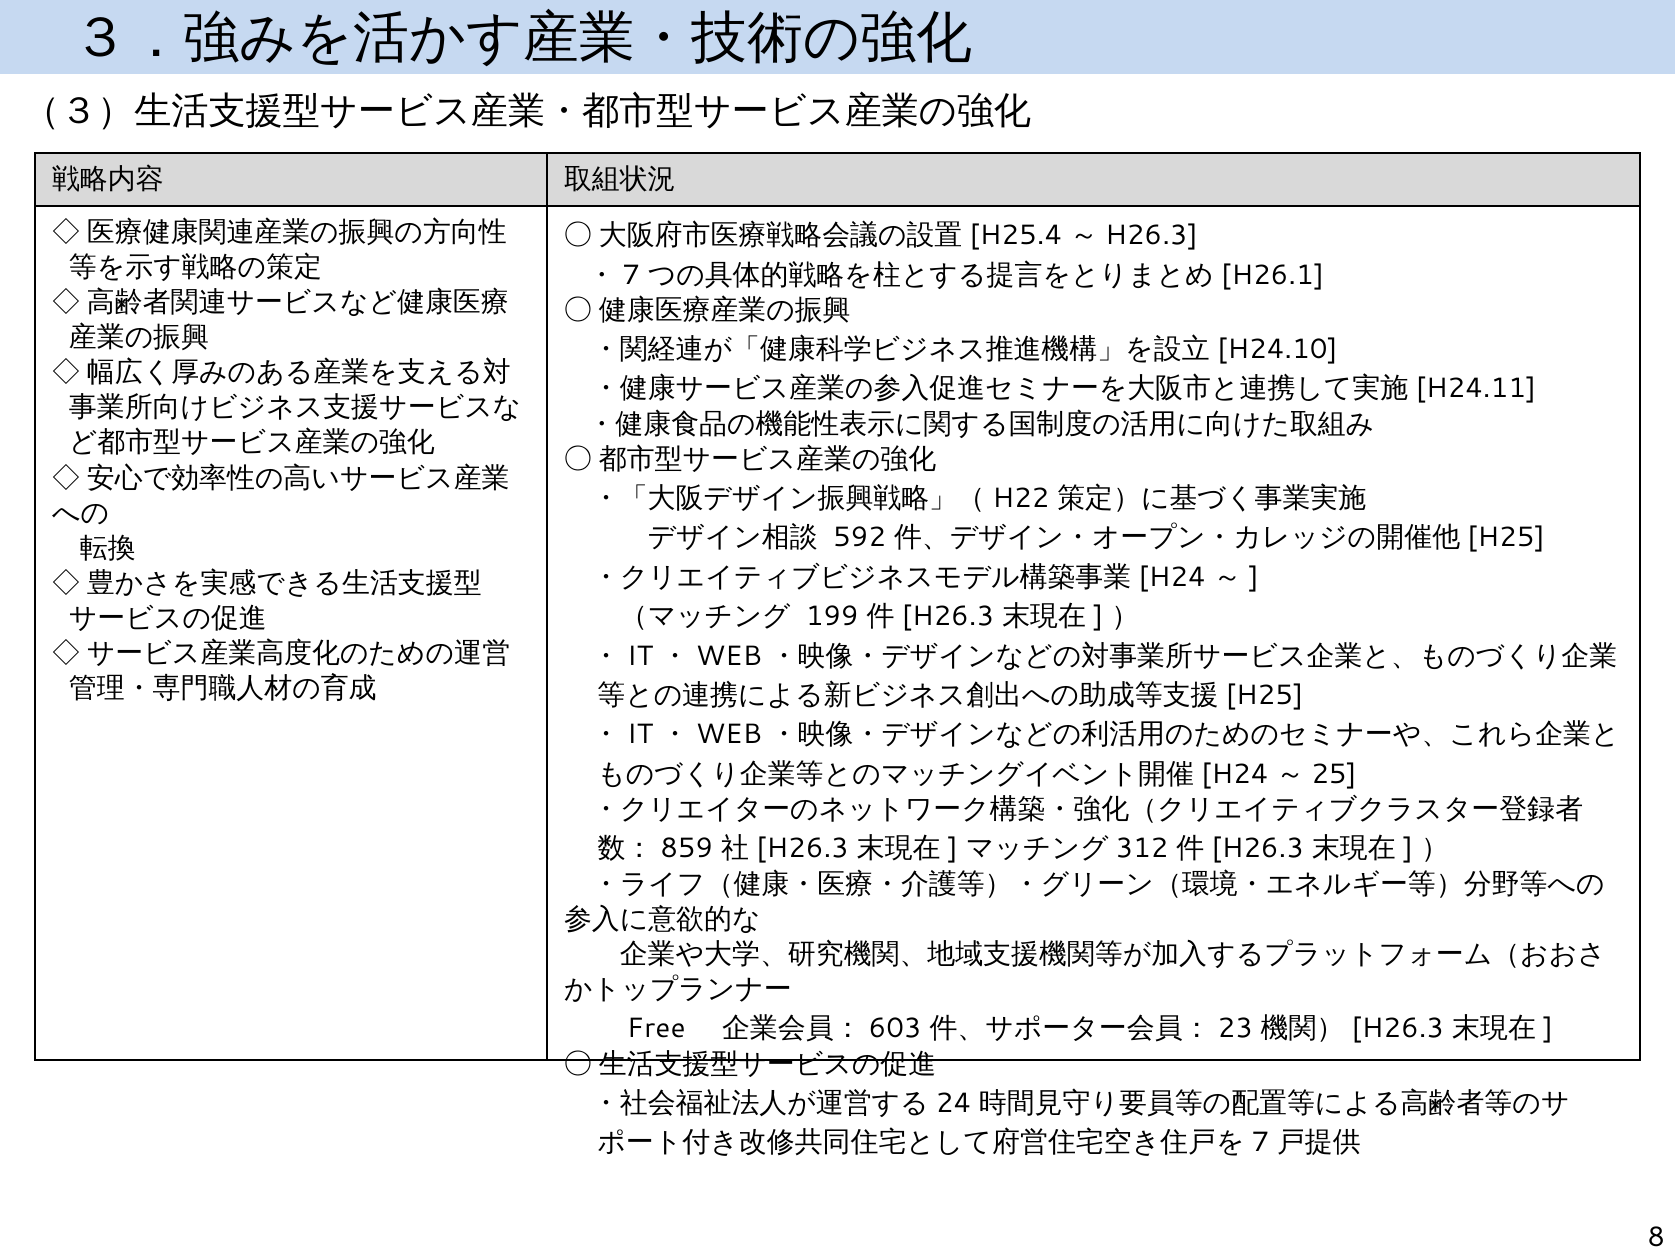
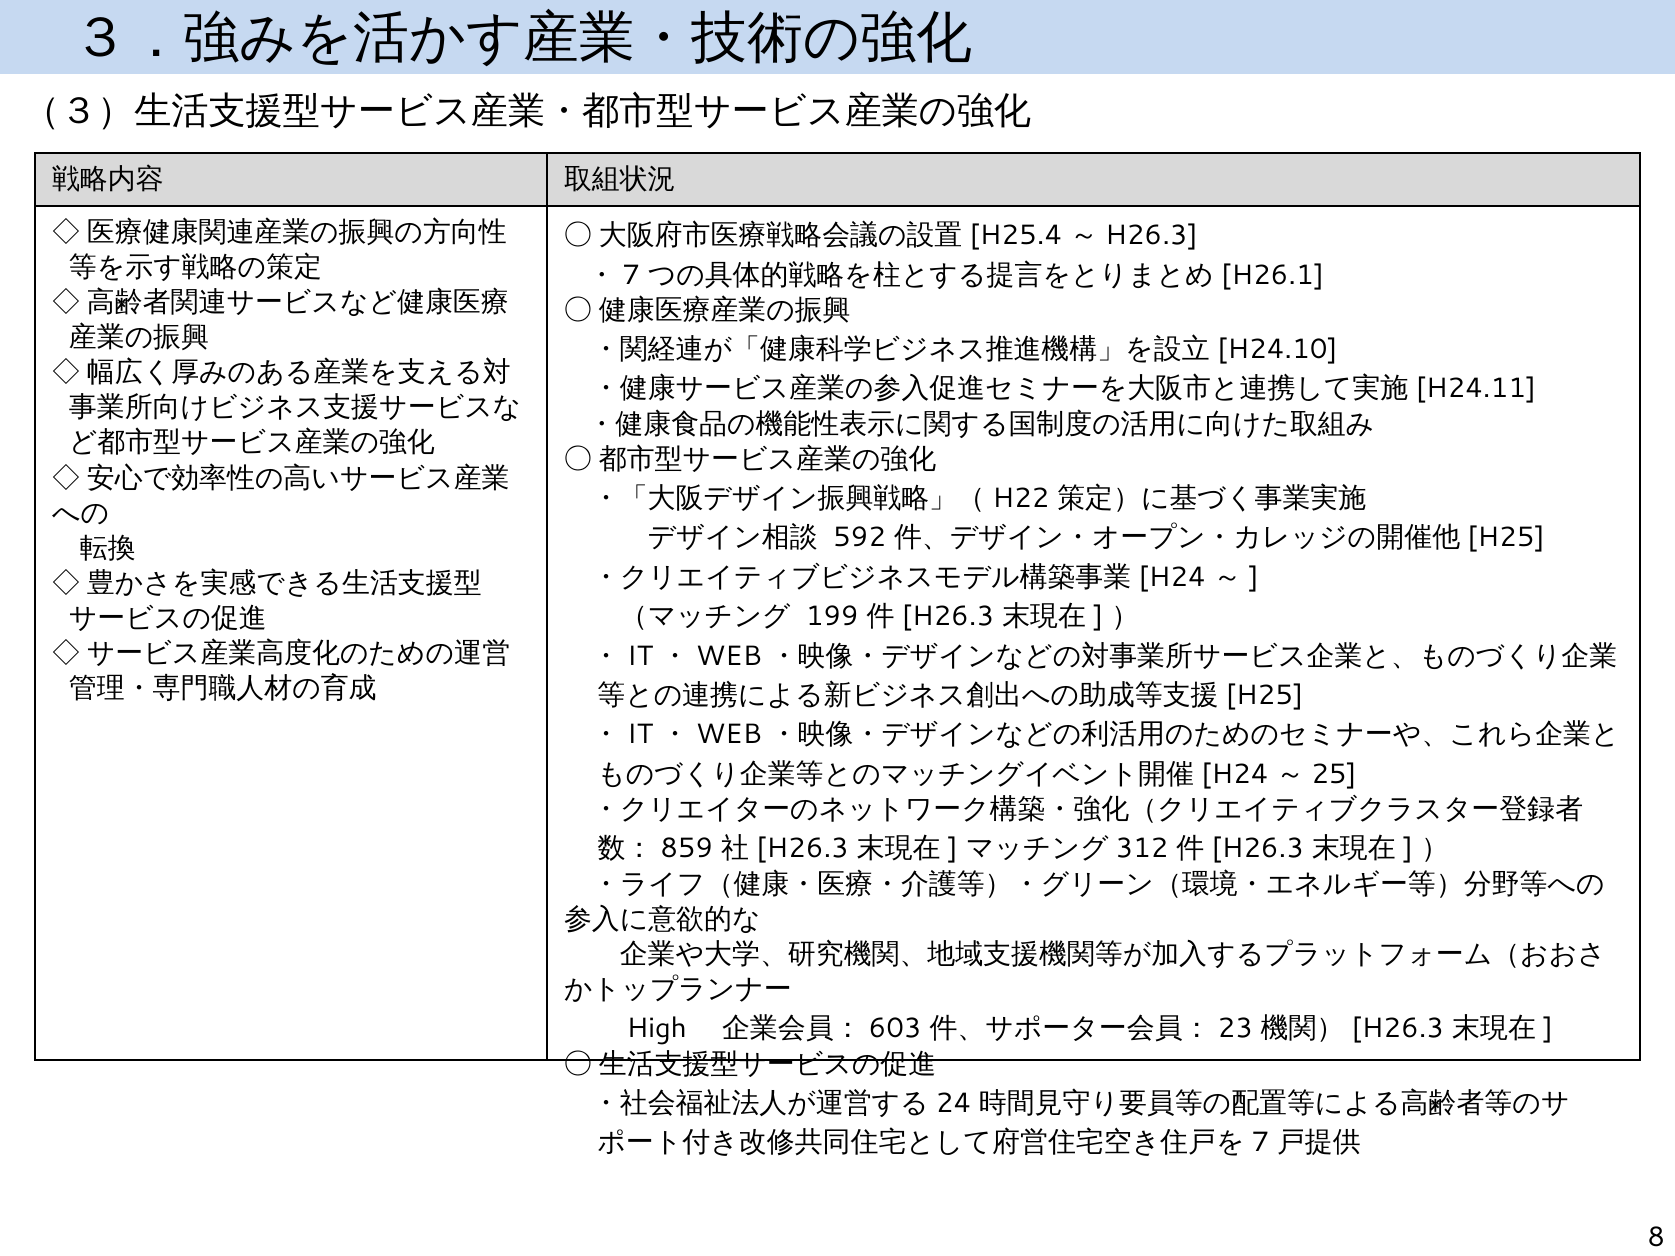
Free: Free -> High
